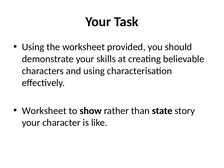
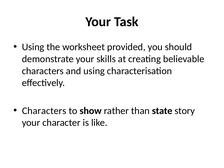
Worksheet at (44, 111): Worksheet -> Characters
